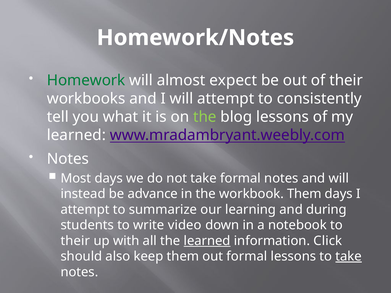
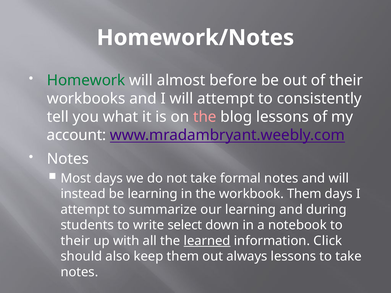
expect: expect -> before
the at (205, 117) colour: light green -> pink
learned at (76, 135): learned -> account
be advance: advance -> learning
video: video -> select
out formal: formal -> always
take at (349, 257) underline: present -> none
